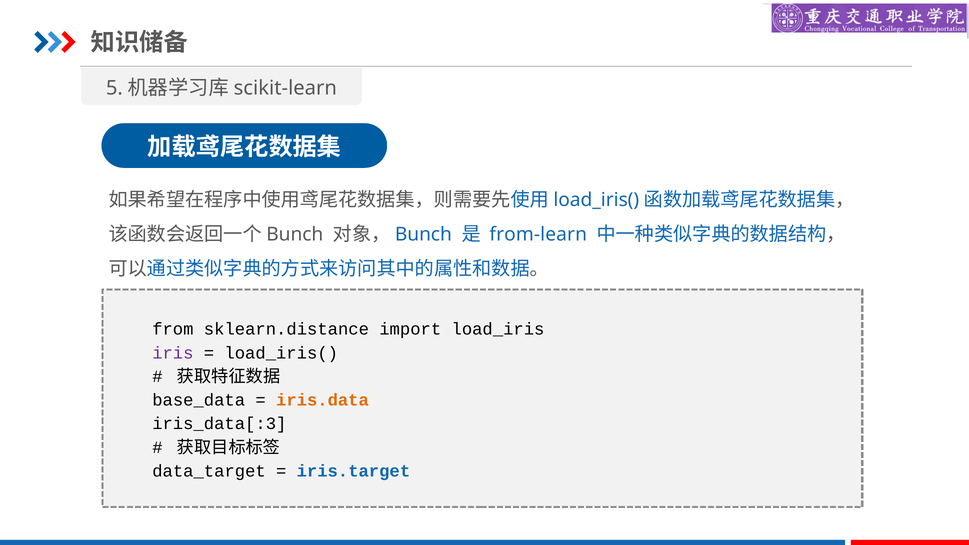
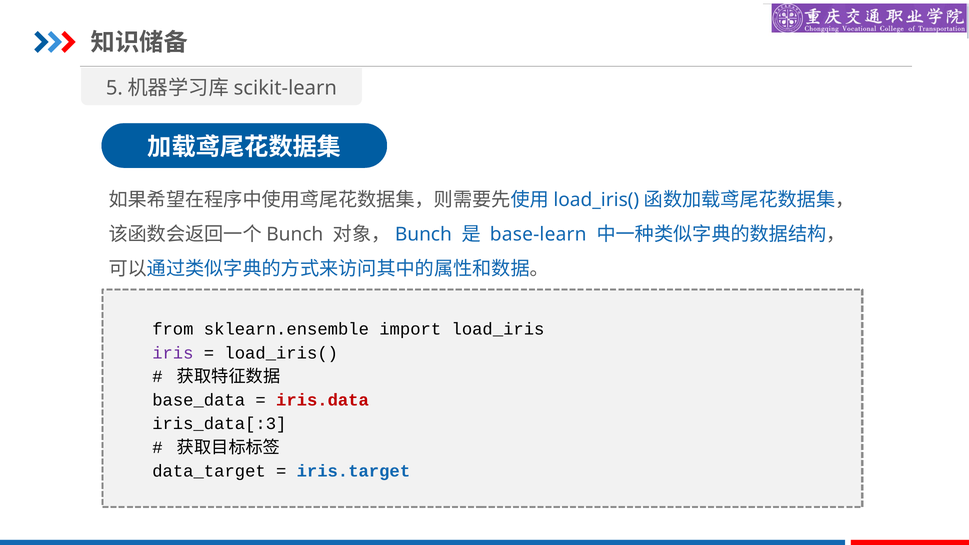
from-learn: from-learn -> base-learn
sklearn.distance: sklearn.distance -> sklearn.ensemble
iris.data colour: orange -> red
